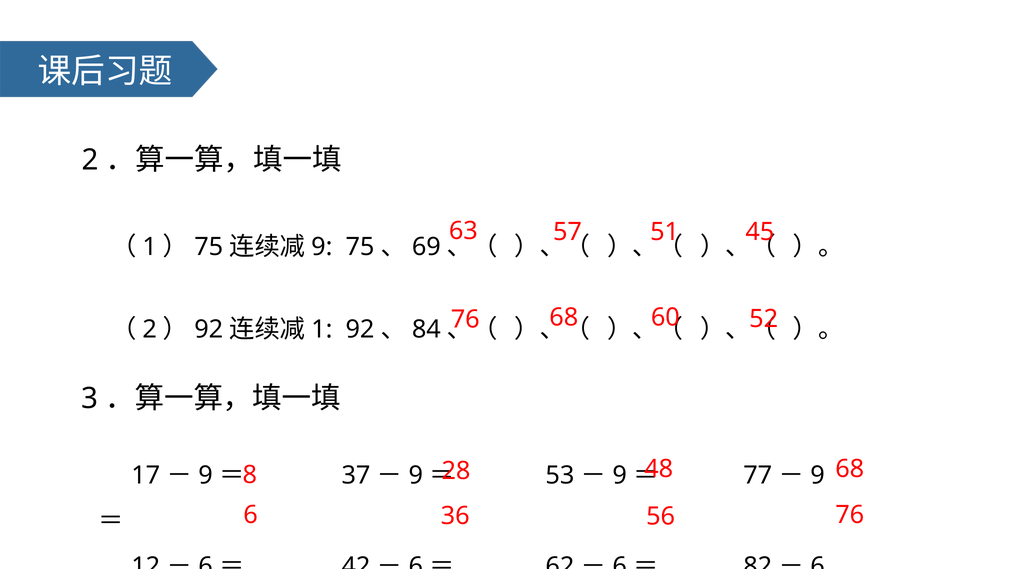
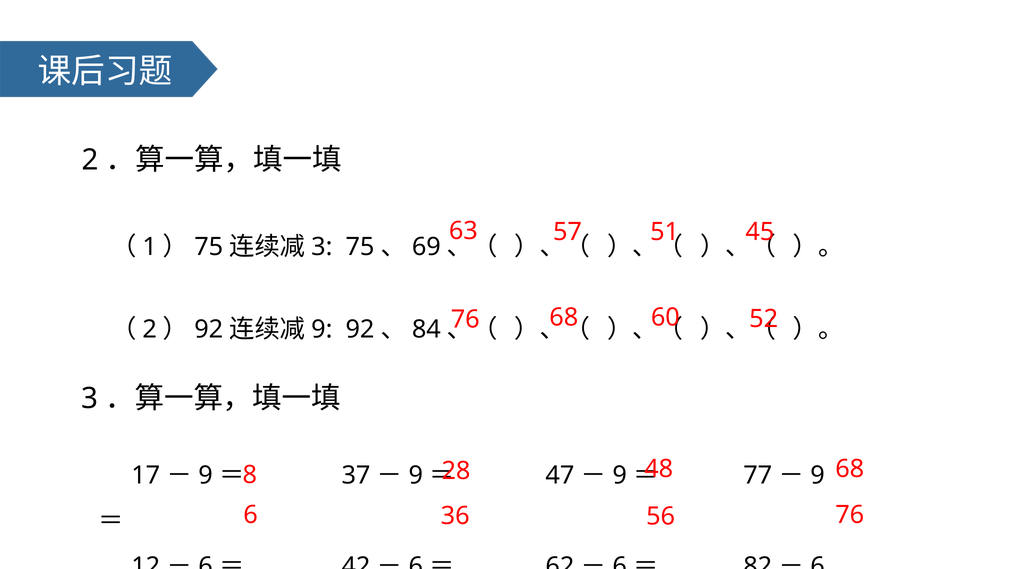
9 at (322, 247): 9 -> 3
1 at (322, 329): 1 -> 9
53: 53 -> 47
